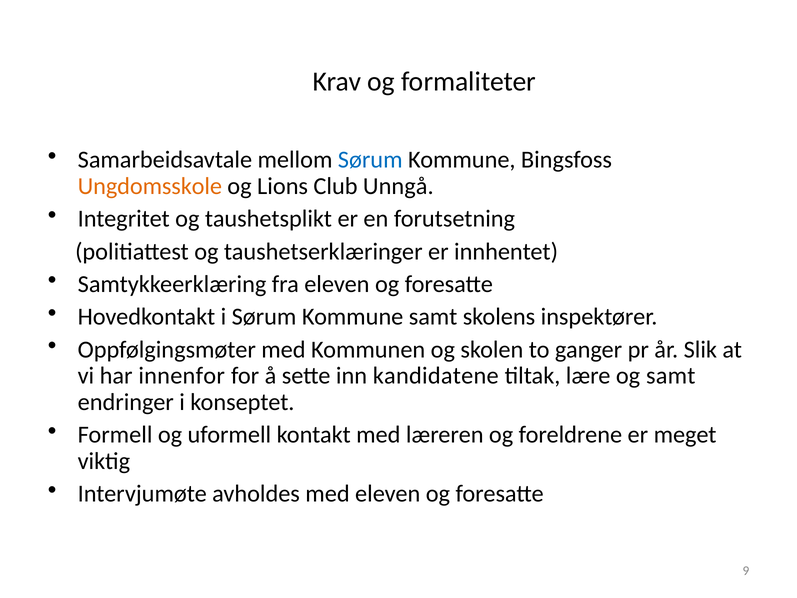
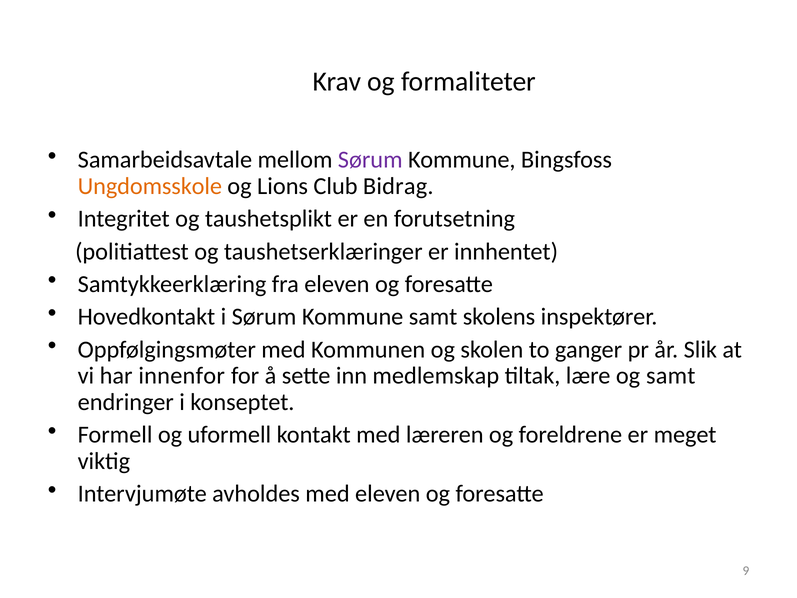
Sørum at (370, 160) colour: blue -> purple
Unngå: Unngå -> Bidrag
kandidatene: kandidatene -> medlemskap
